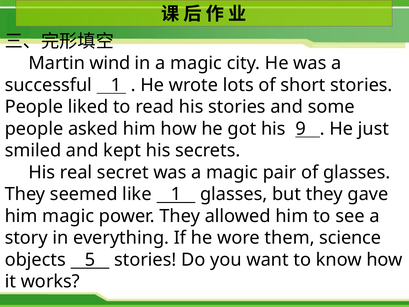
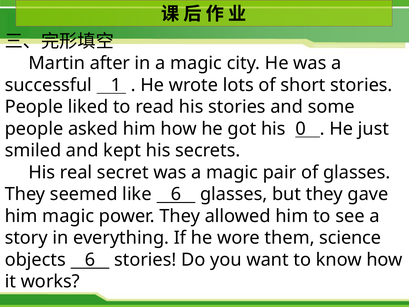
wind: wind -> after
9: 9 -> 0
like 1: 1 -> 6
objects 5: 5 -> 6
